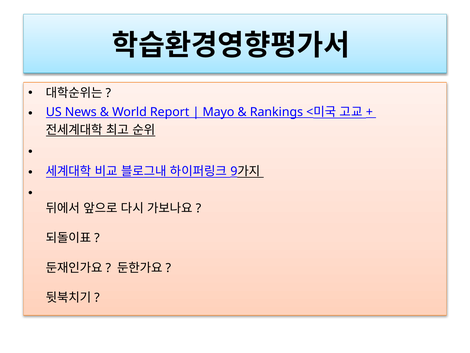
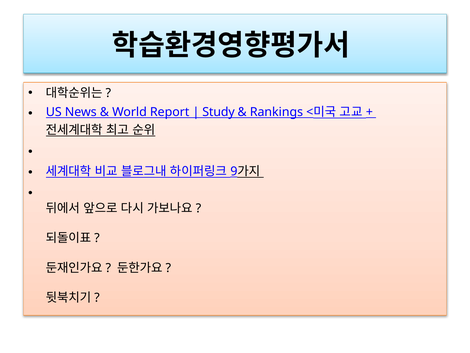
Mayo: Mayo -> Study
